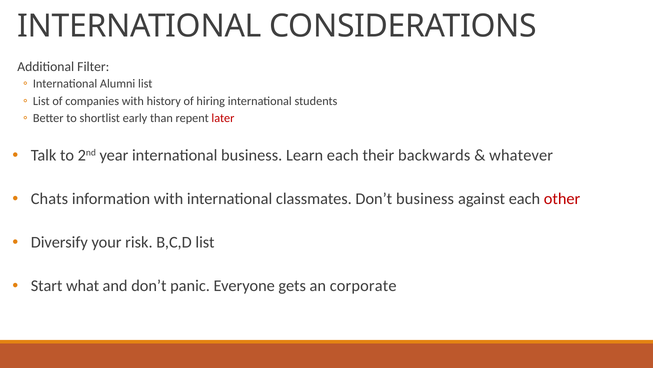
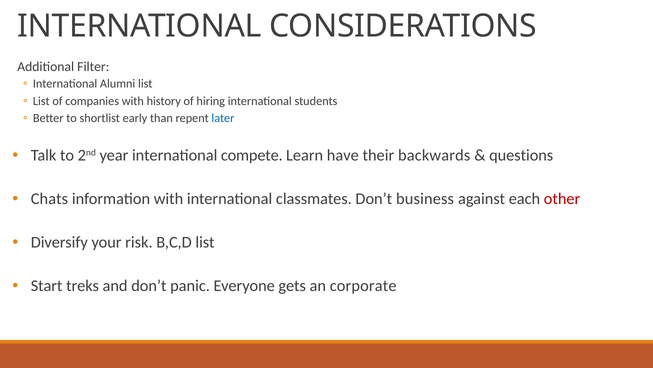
later colour: red -> blue
international business: business -> compete
Learn each: each -> have
whatever: whatever -> questions
what: what -> treks
